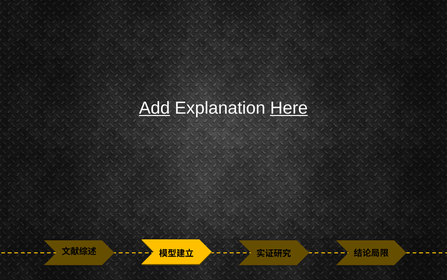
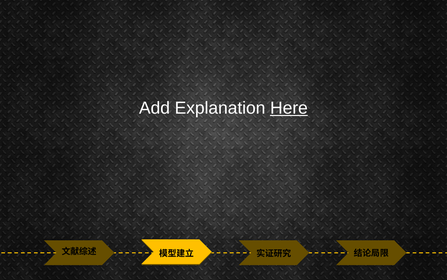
Add underline: present -> none
